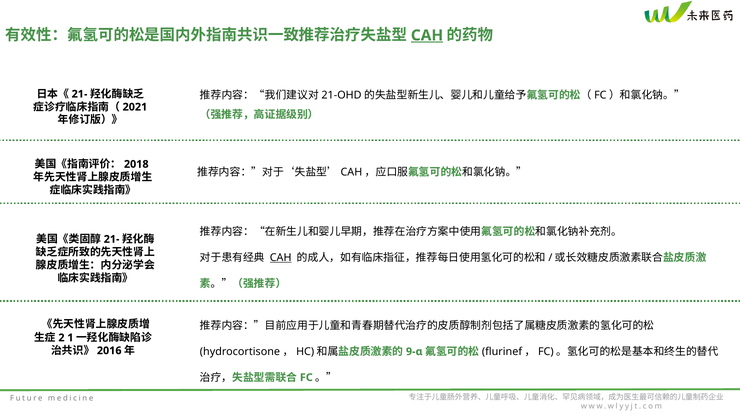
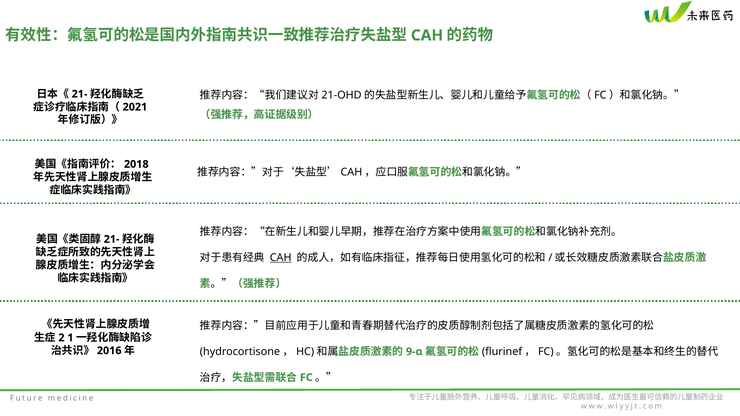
CAH at (427, 35) underline: present -> none
